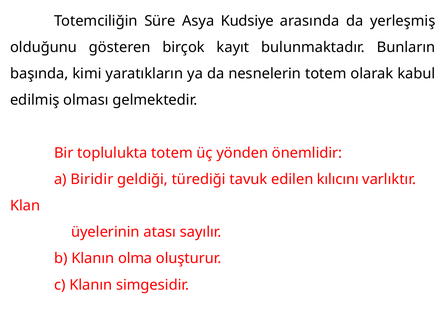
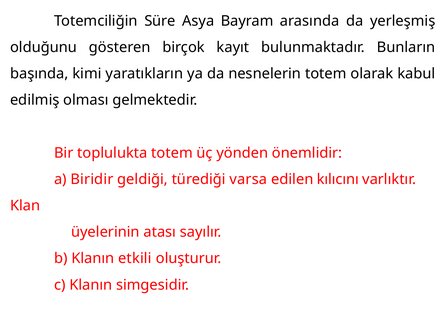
Kudsiye: Kudsiye -> Bayram
tavuk: tavuk -> varsa
olma: olma -> etkili
